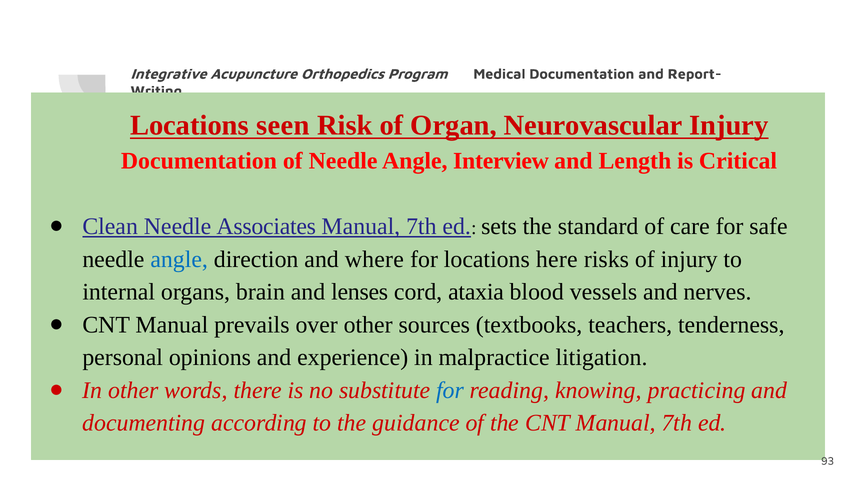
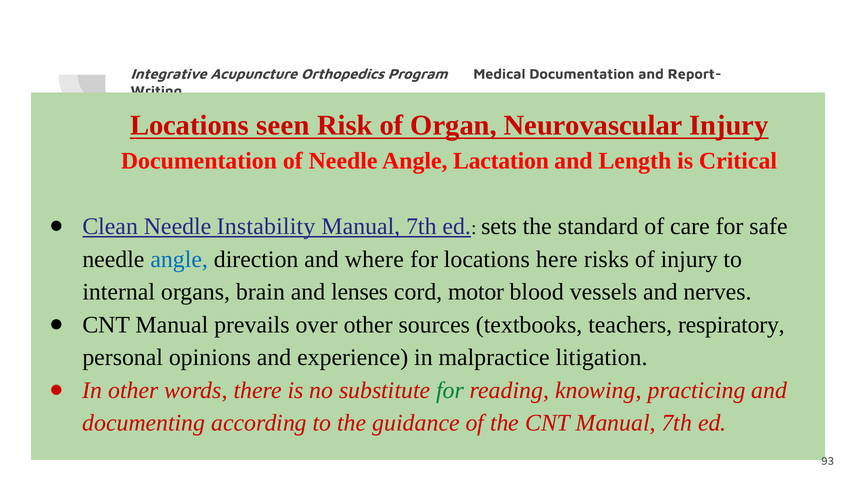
Interview: Interview -> Lactation
Associates: Associates -> Instability
ataxia: ataxia -> motor
tenderness: tenderness -> respiratory
for at (450, 391) colour: blue -> green
